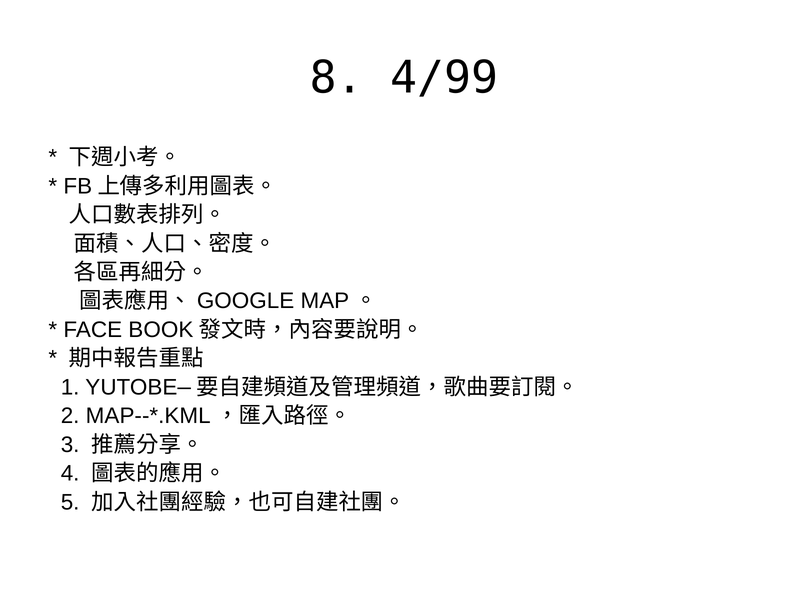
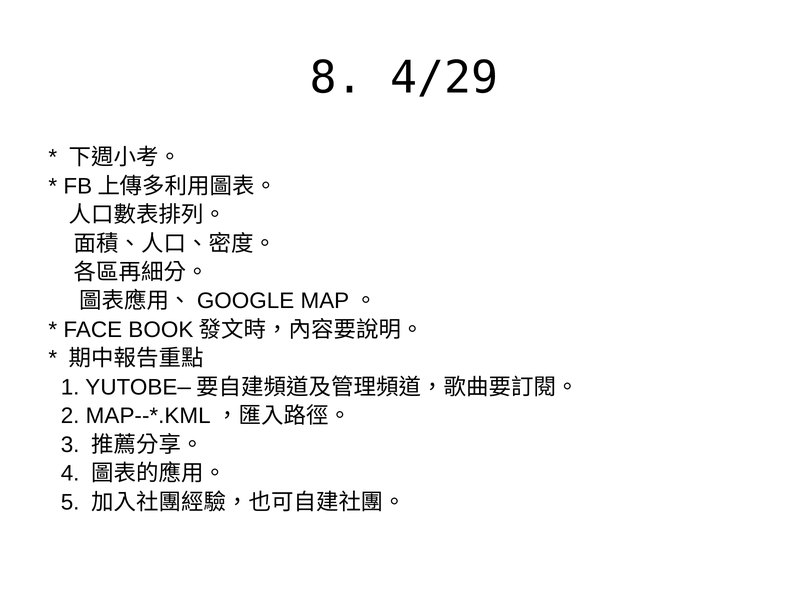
4/99: 4/99 -> 4/29
